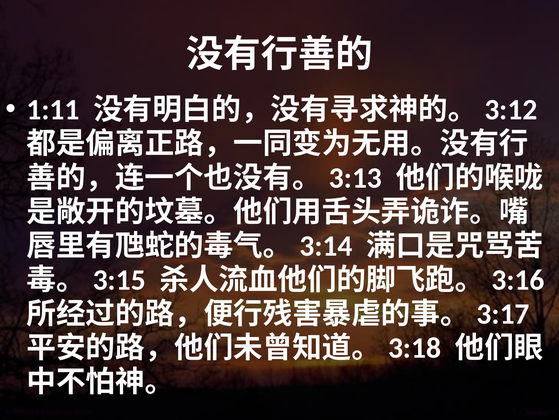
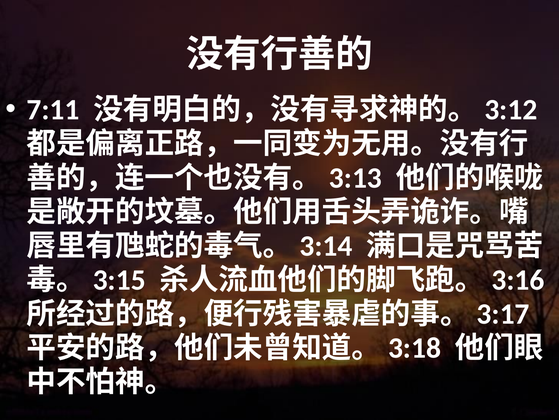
1:11: 1:11 -> 7:11
